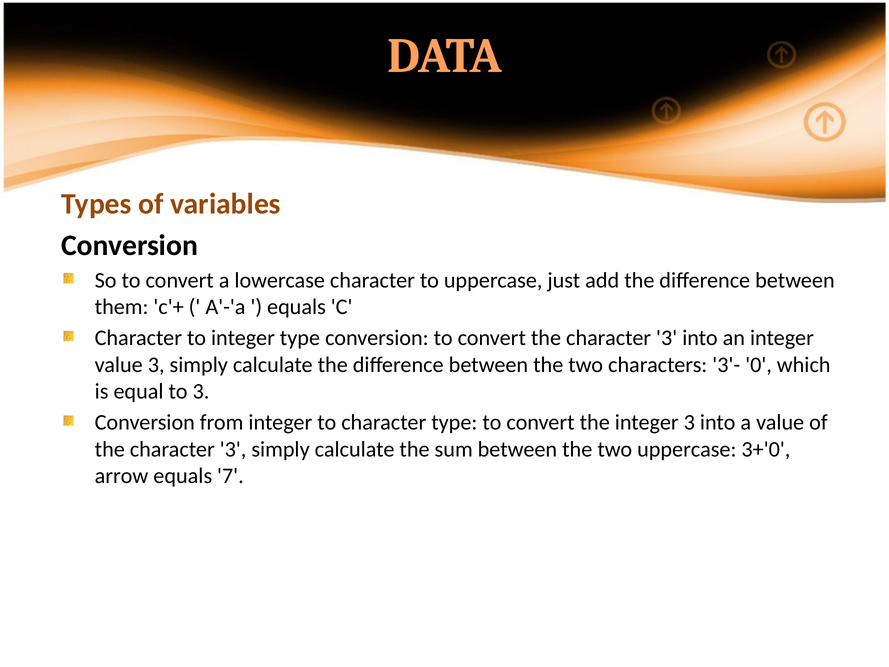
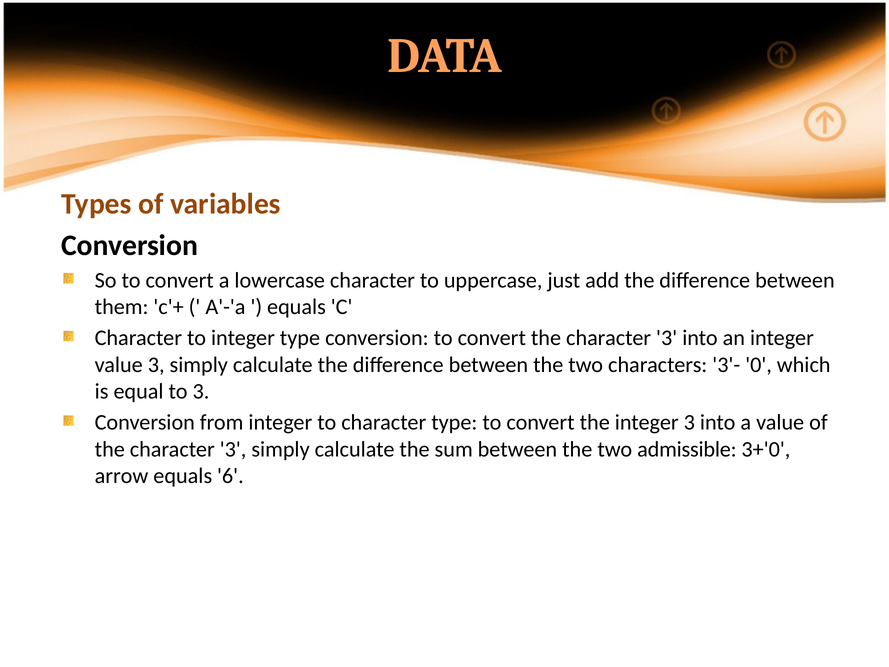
two uppercase: uppercase -> admissible
7: 7 -> 6
